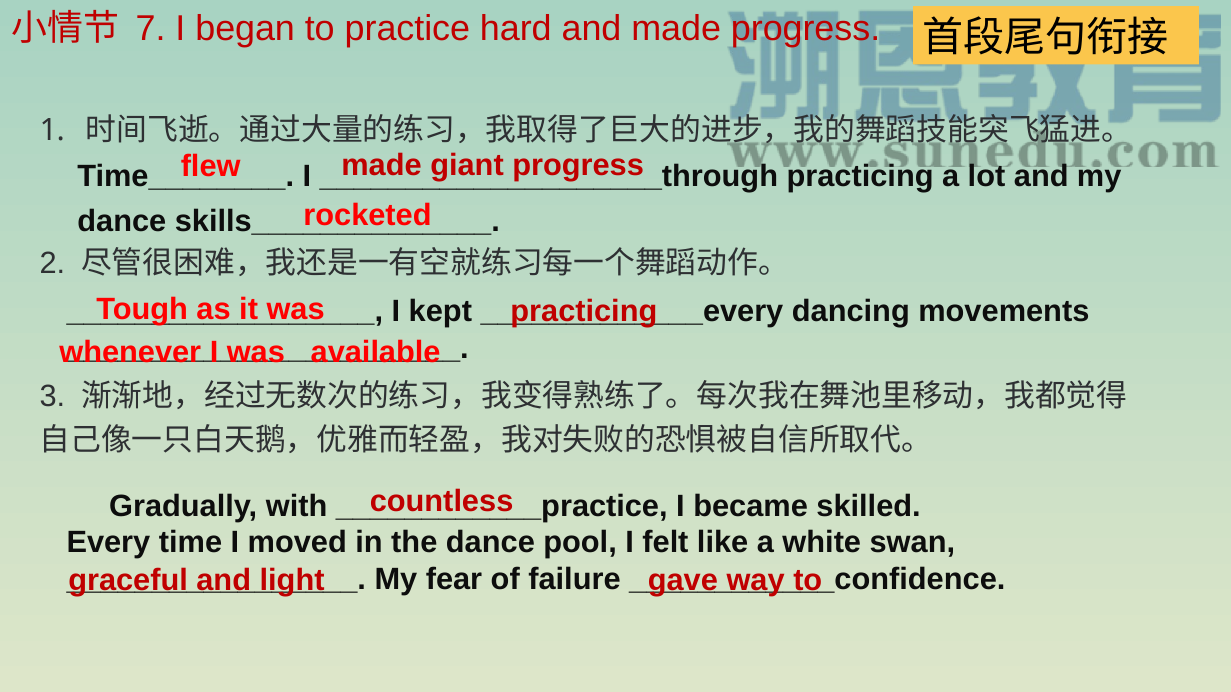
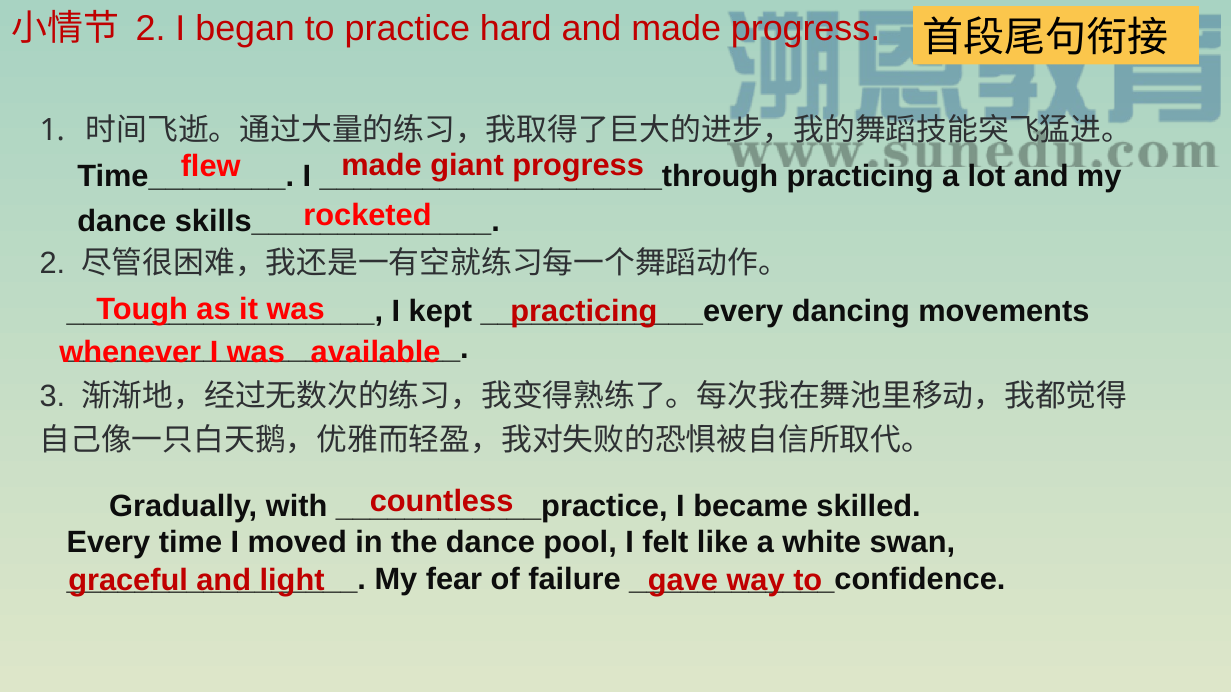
7 at (151, 29): 7 -> 2
